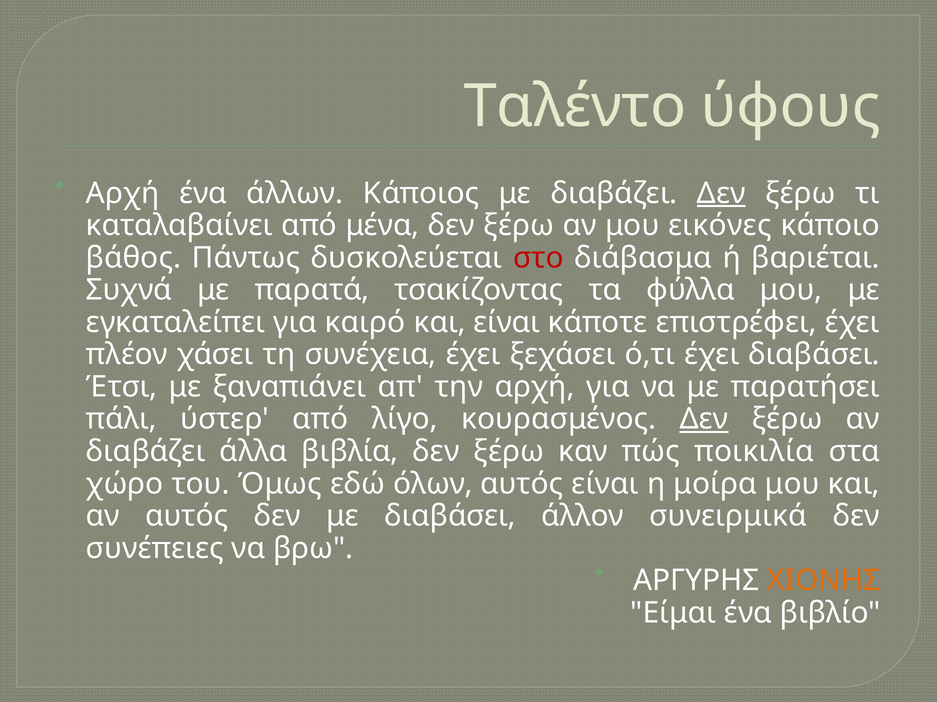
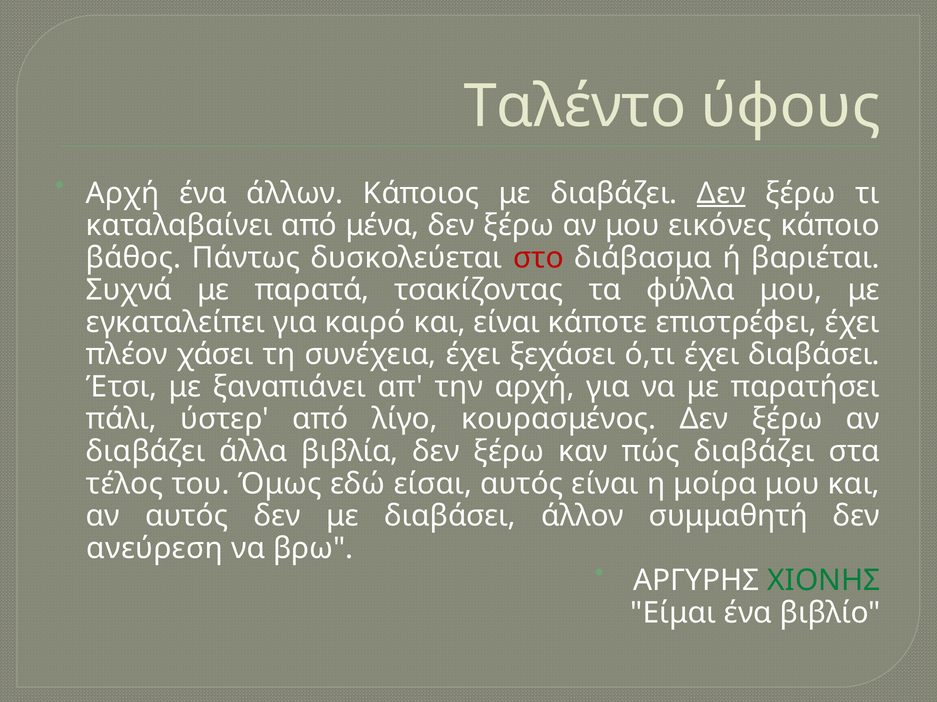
Δεν at (704, 420) underline: present -> none
πώς ποικιλία: ποικιλία -> διαβάζει
χώρο: χώρο -> τέλος
όλων: όλων -> είσαι
συνειρμικά: συνειρμικά -> συμμαθητή
συνέπειες: συνέπειες -> ανεύρεση
ΧΙΟΝΗΣ colour: orange -> green
